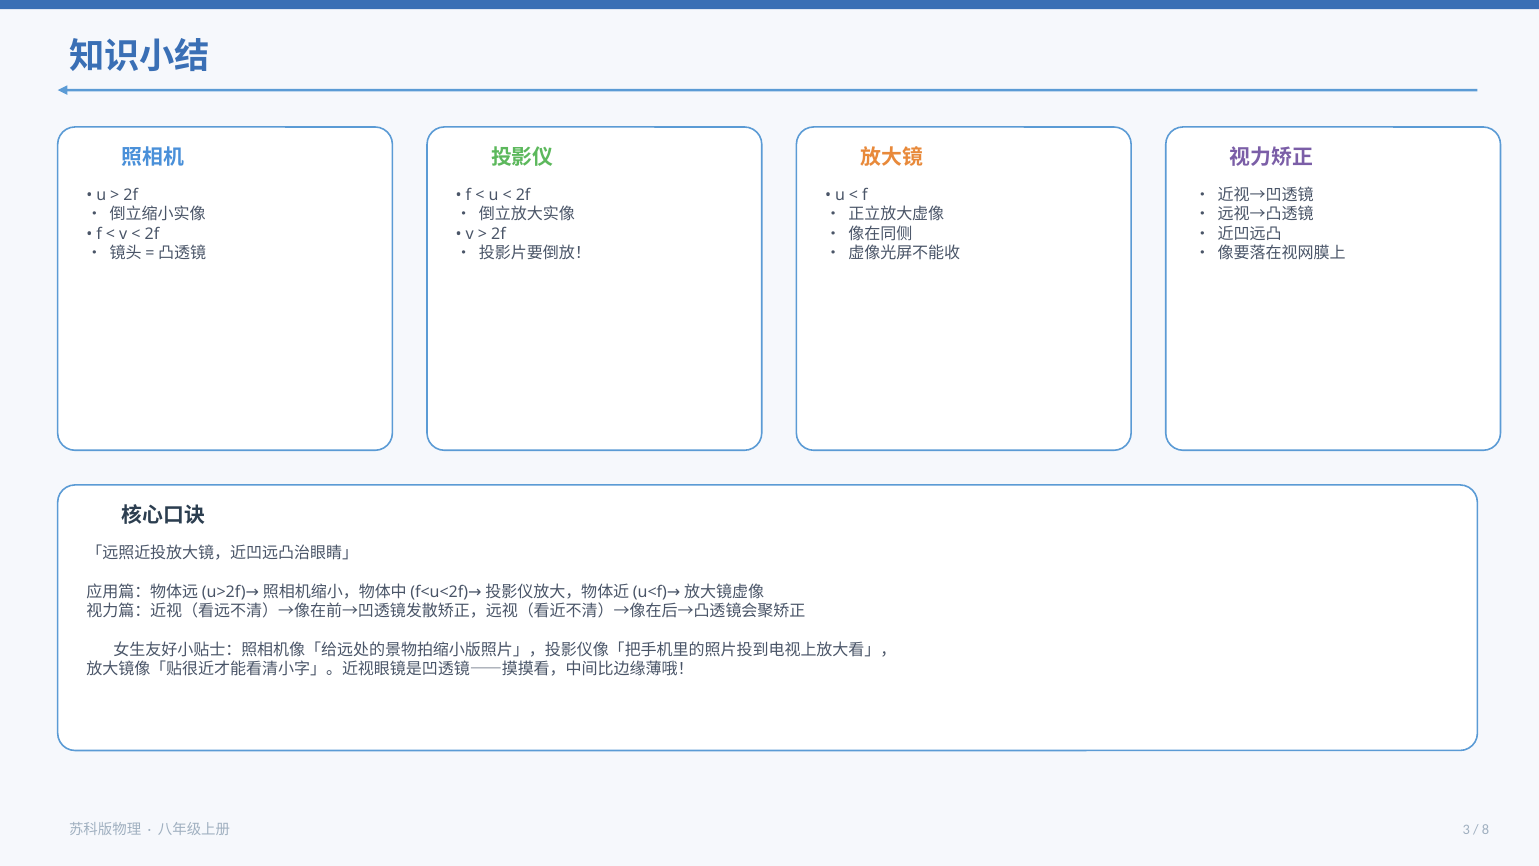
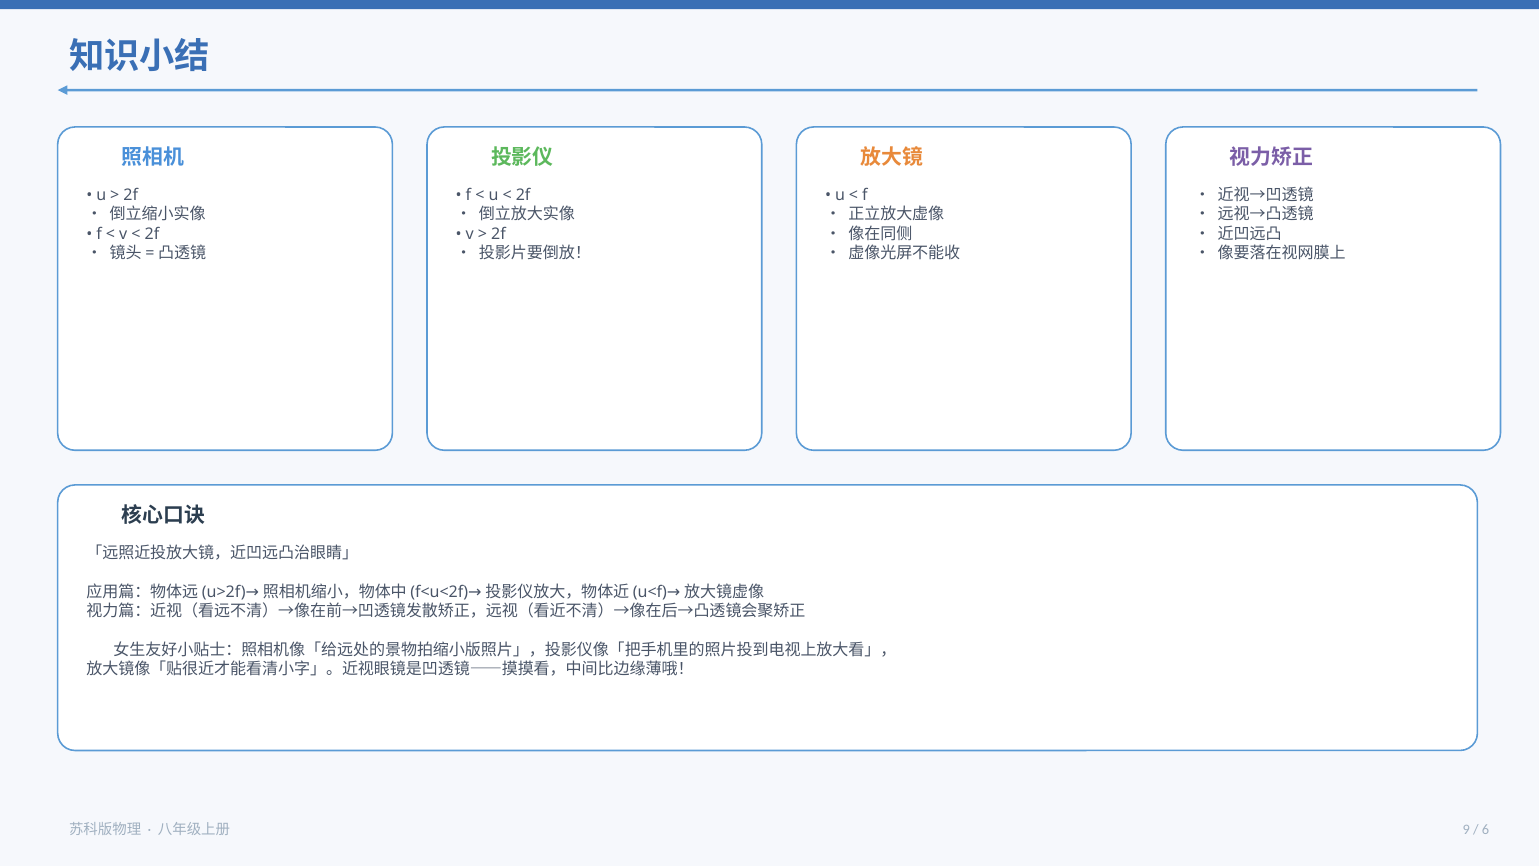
3: 3 -> 9
8: 8 -> 6
